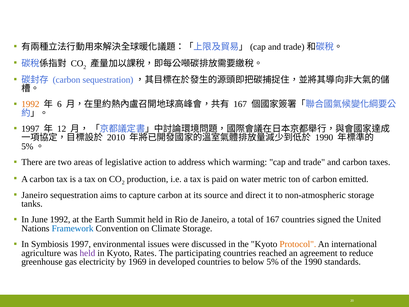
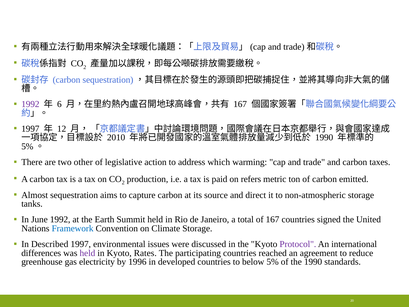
1992 at (30, 104) colour: orange -> purple
areas: areas -> other
water: water -> refers
Janeiro at (35, 195): Janeiro -> Almost
Symbiosis: Symbiosis -> Described
Protocol colour: orange -> purple
agriculture: agriculture -> differences
1969: 1969 -> 1996
